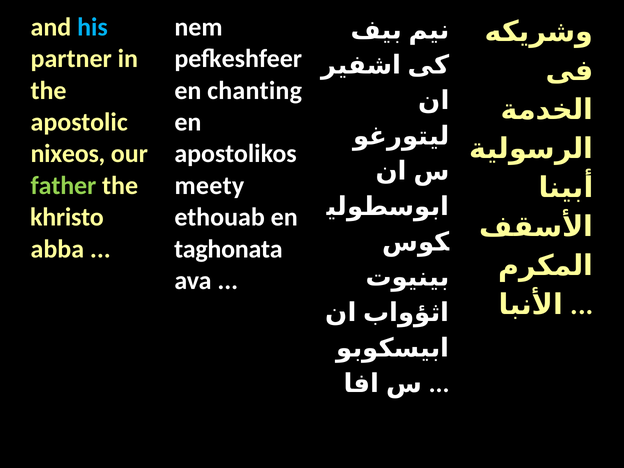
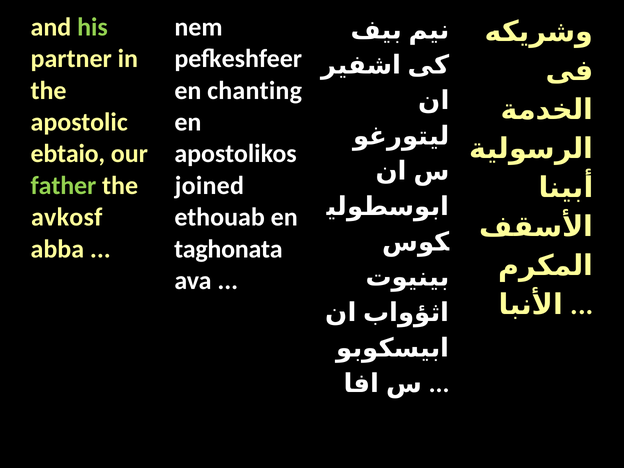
his colour: light blue -> light green
nixeos: nixeos -> ebtaio
meety: meety -> joined
khristo: khristo -> avkosf
